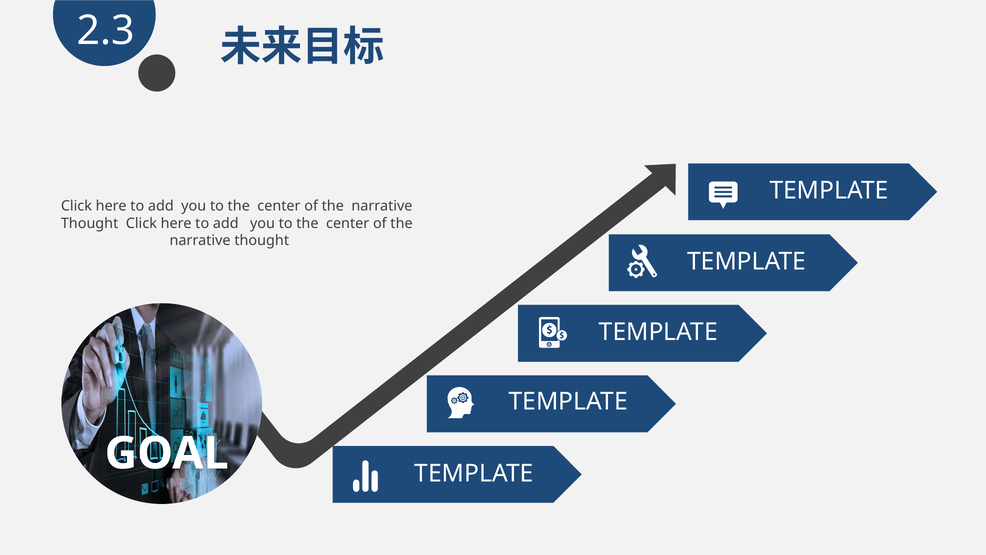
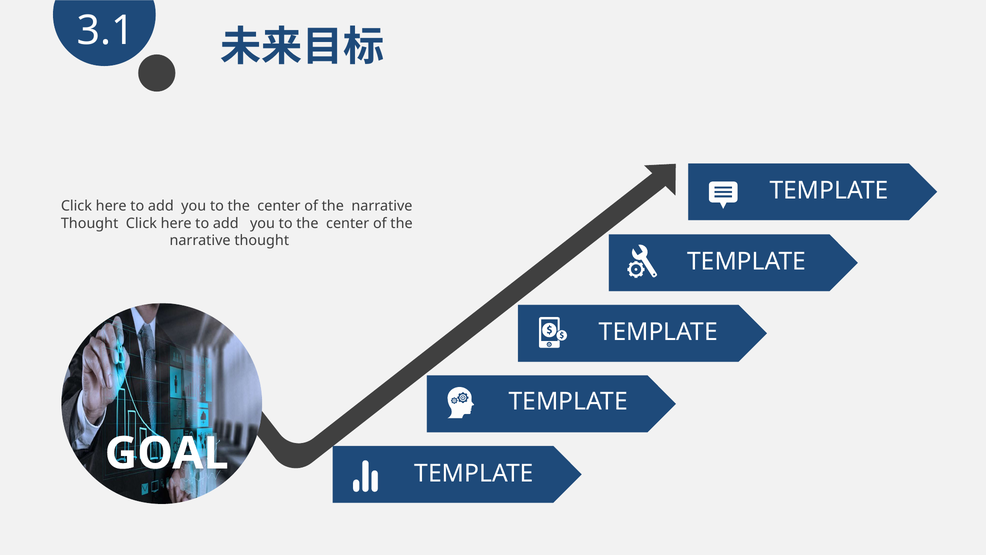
2.3: 2.3 -> 3.1
